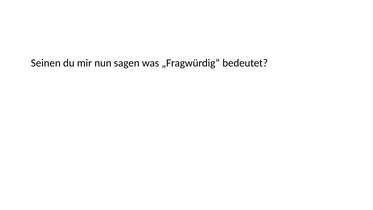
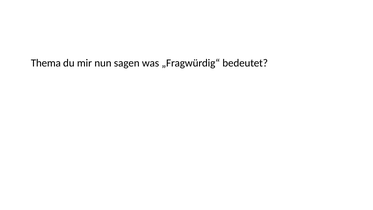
Seinen: Seinen -> Thema
